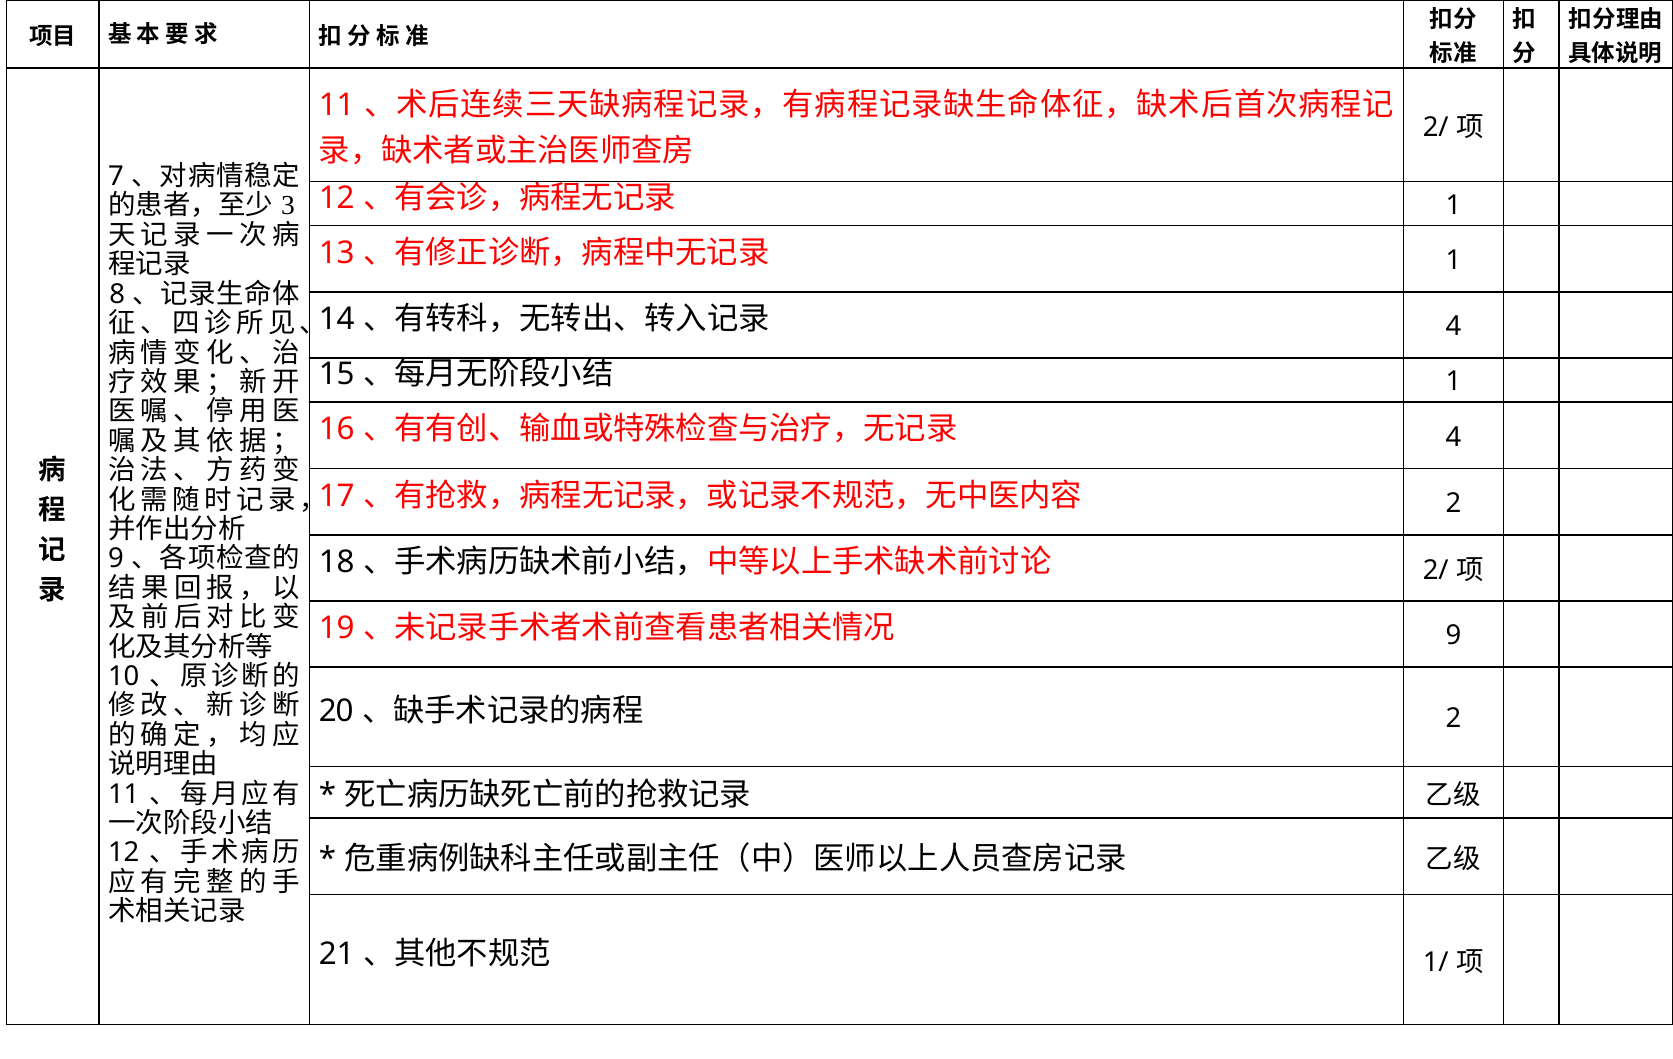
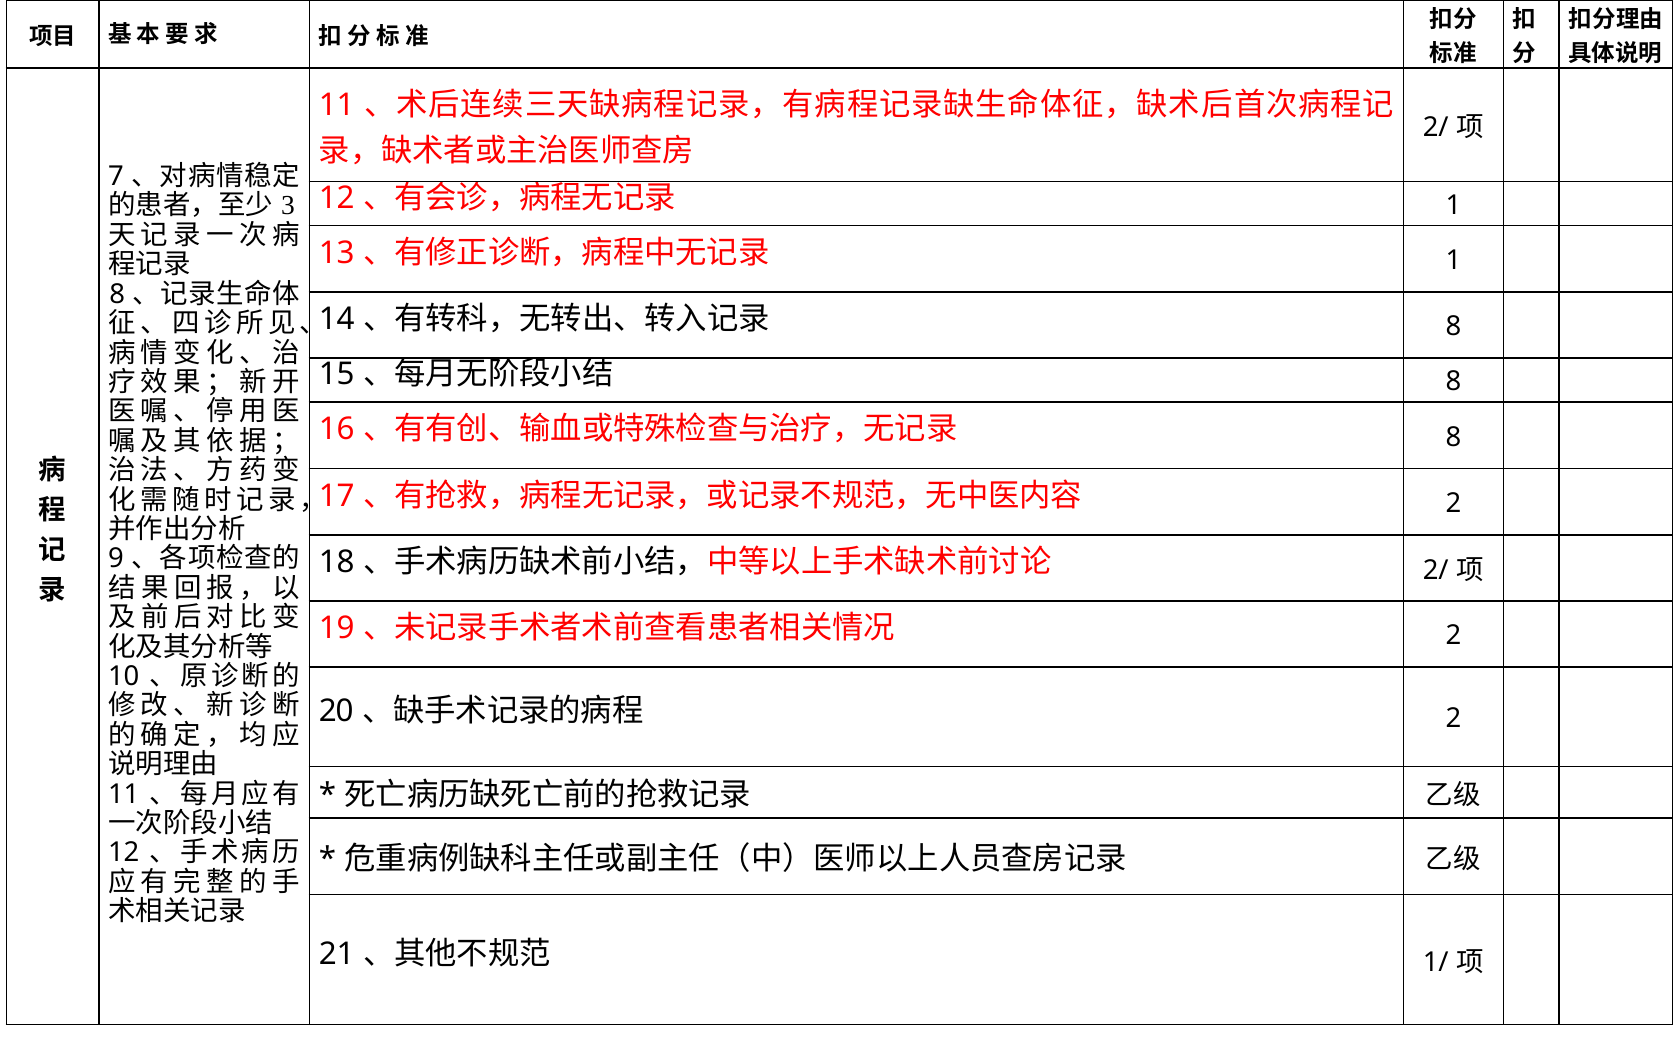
4 at (1454, 326): 4 -> 8
1 at (1454, 382): 1 -> 8
4 at (1454, 437): 4 -> 8
9 at (1454, 636): 9 -> 2
